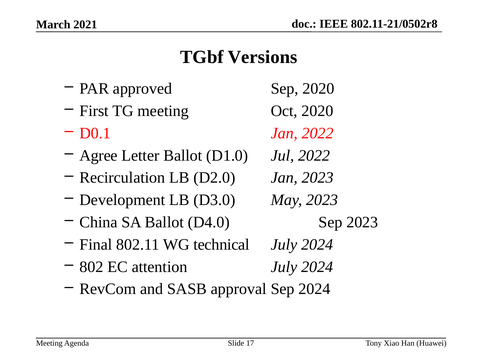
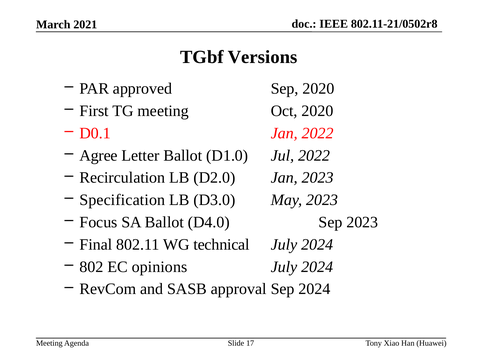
Development: Development -> Specification
China: China -> Focus
attention: attention -> opinions
